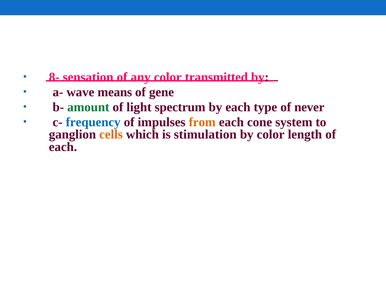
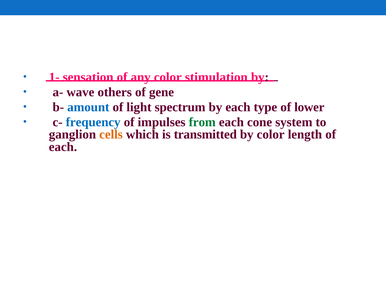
8-: 8- -> 1-
transmitted: transmitted -> stimulation
means: means -> others
amount colour: green -> blue
never: never -> lower
from colour: orange -> green
stimulation: stimulation -> transmitted
